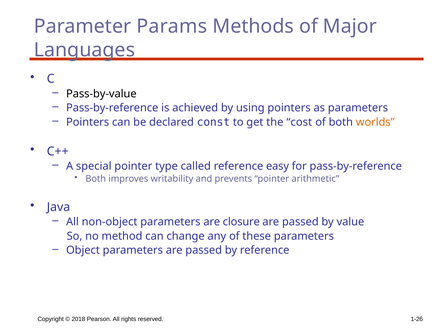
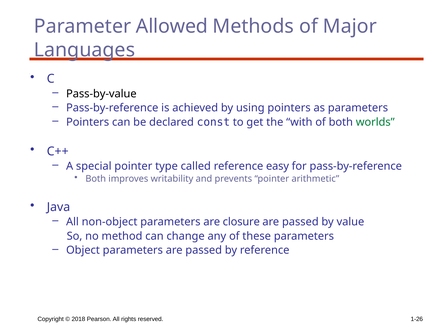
Params: Params -> Allowed
cost: cost -> with
worlds colour: orange -> green
